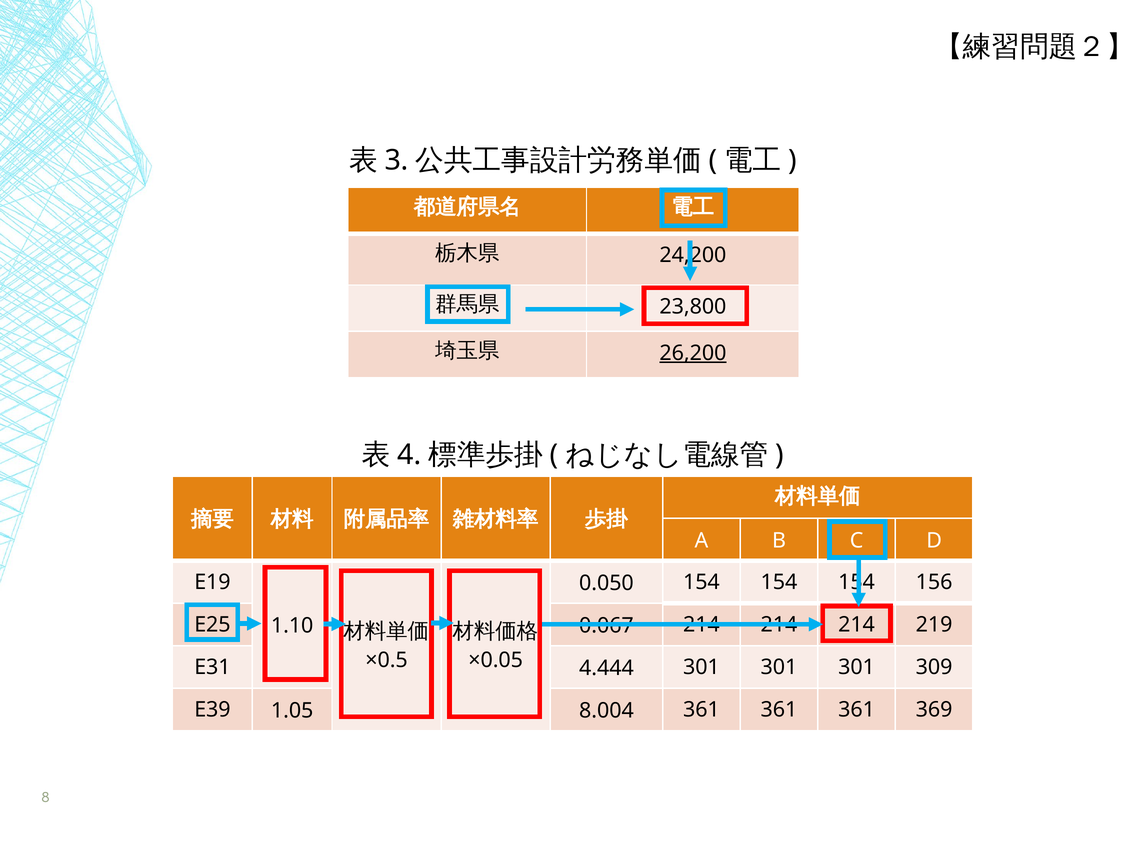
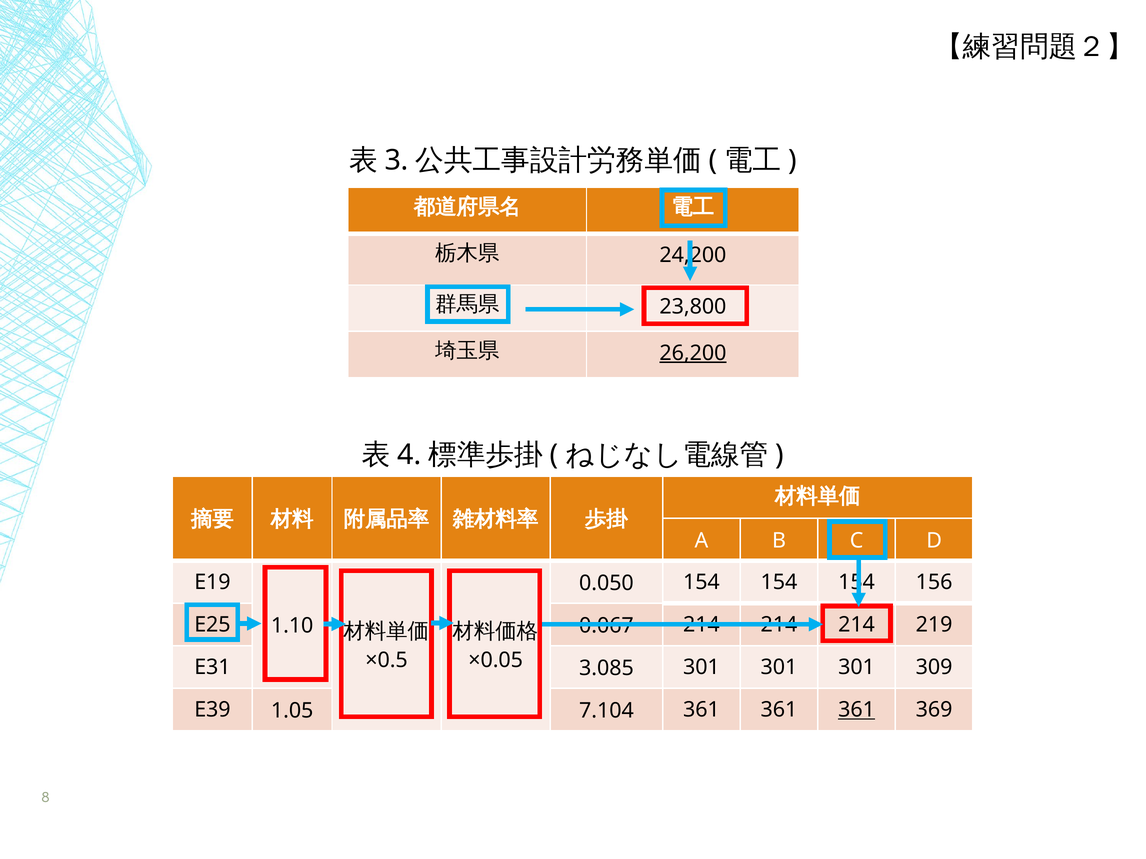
4.444: 4.444 -> 3.085
8.004: 8.004 -> 7.104
361 at (857, 710) underline: none -> present
